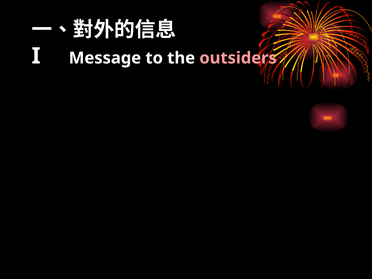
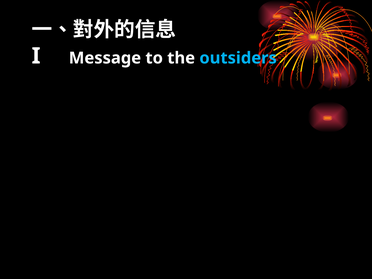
outsiders colour: pink -> light blue
